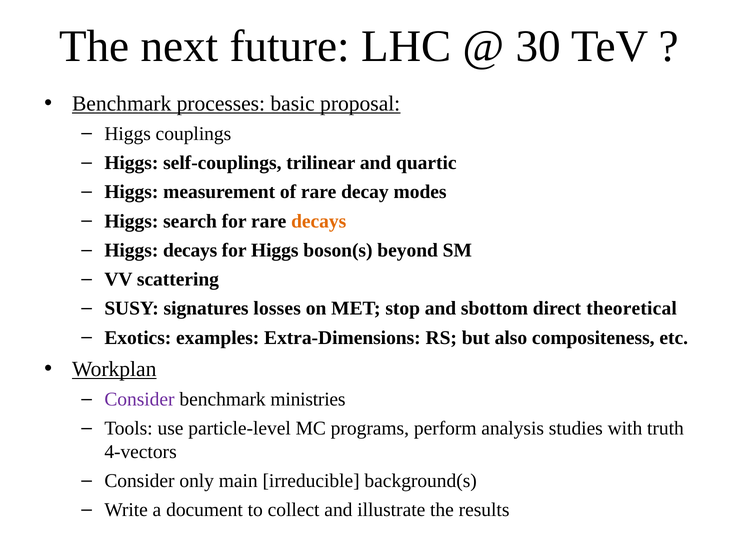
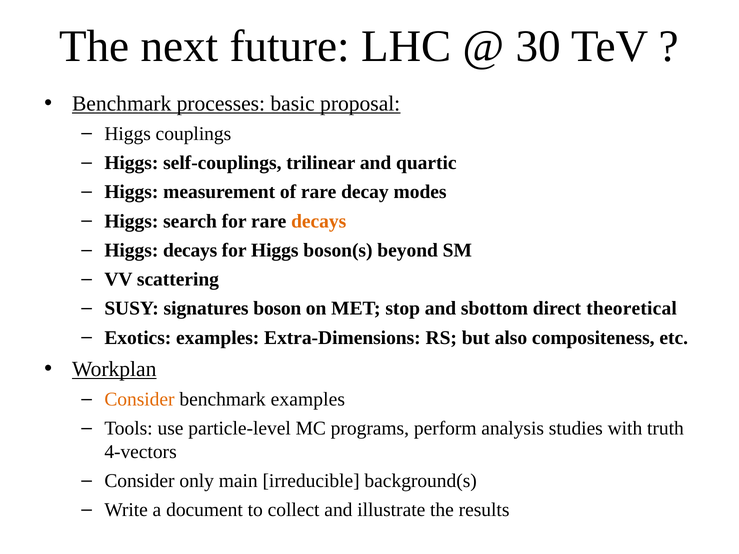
losses: losses -> boson
Consider at (139, 399) colour: purple -> orange
benchmark ministries: ministries -> examples
